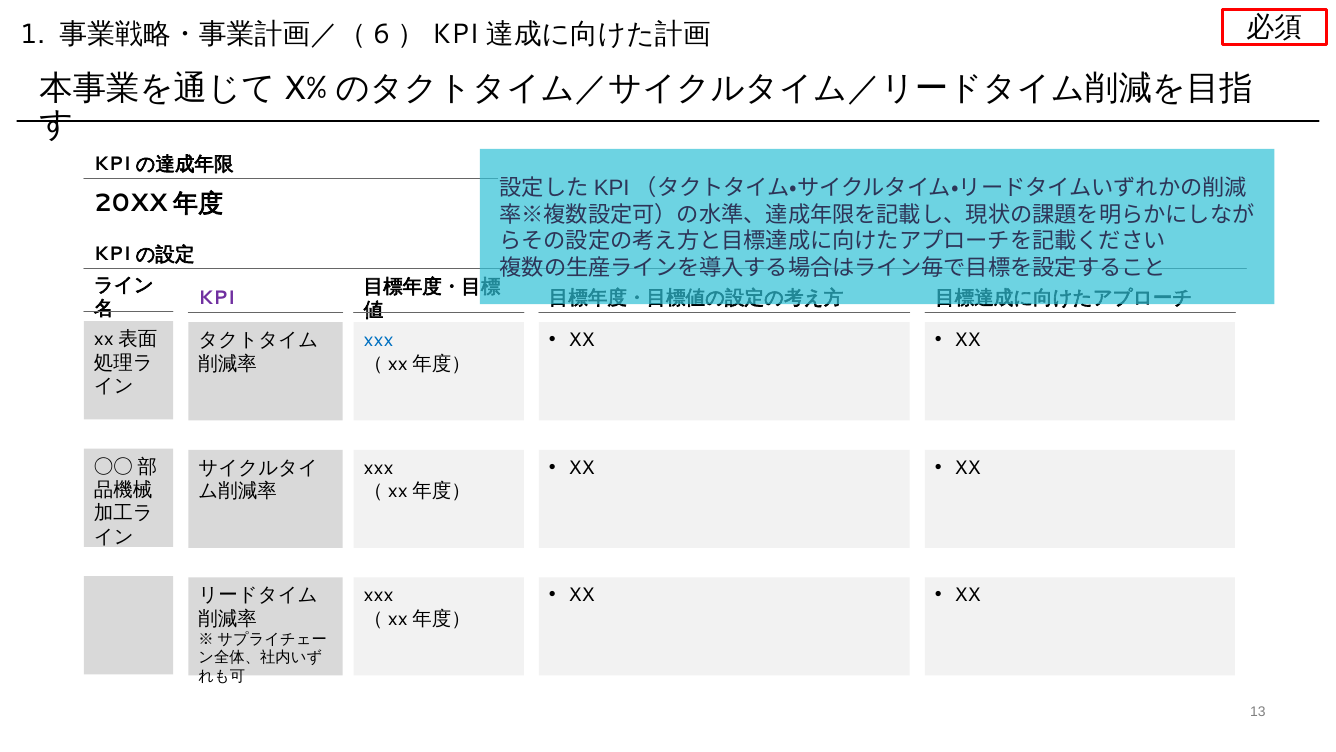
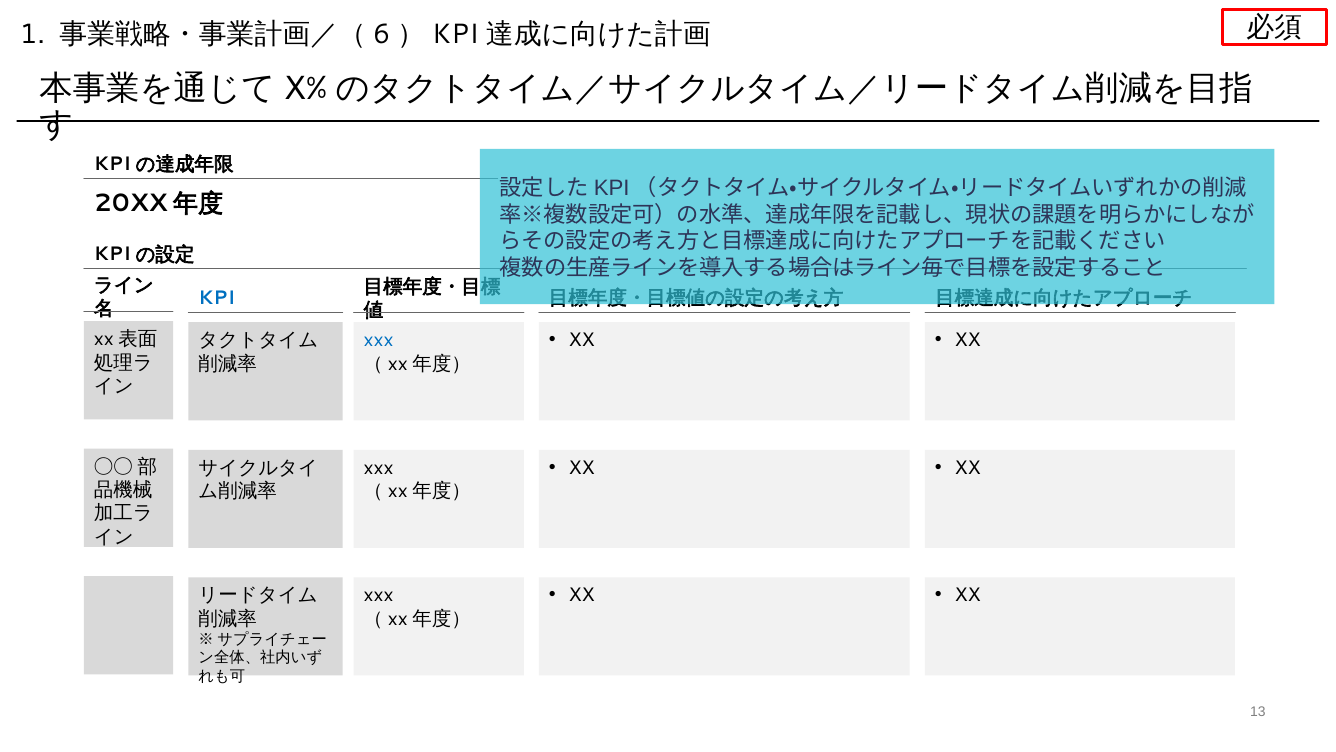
KPI colour: purple -> blue
